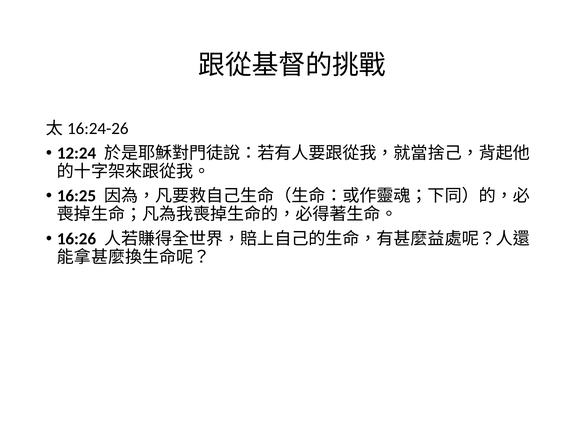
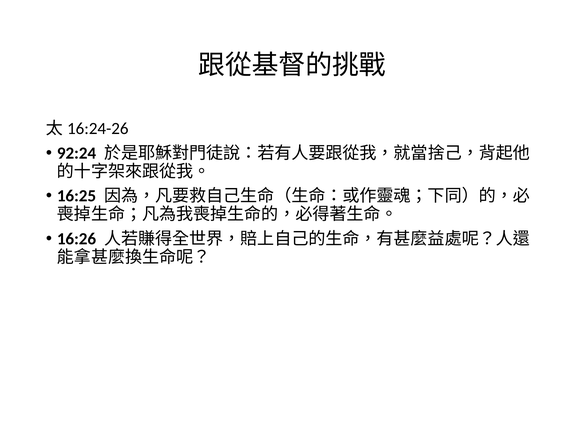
12:24: 12:24 -> 92:24
